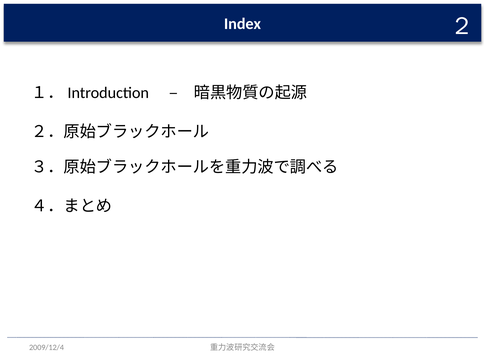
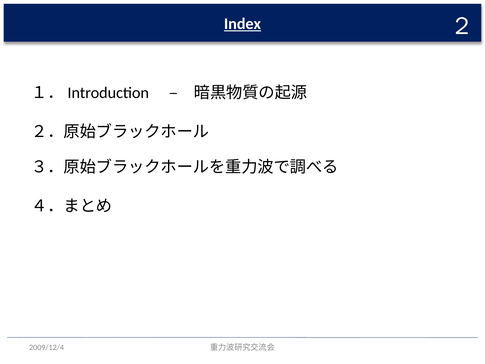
Index underline: none -> present
